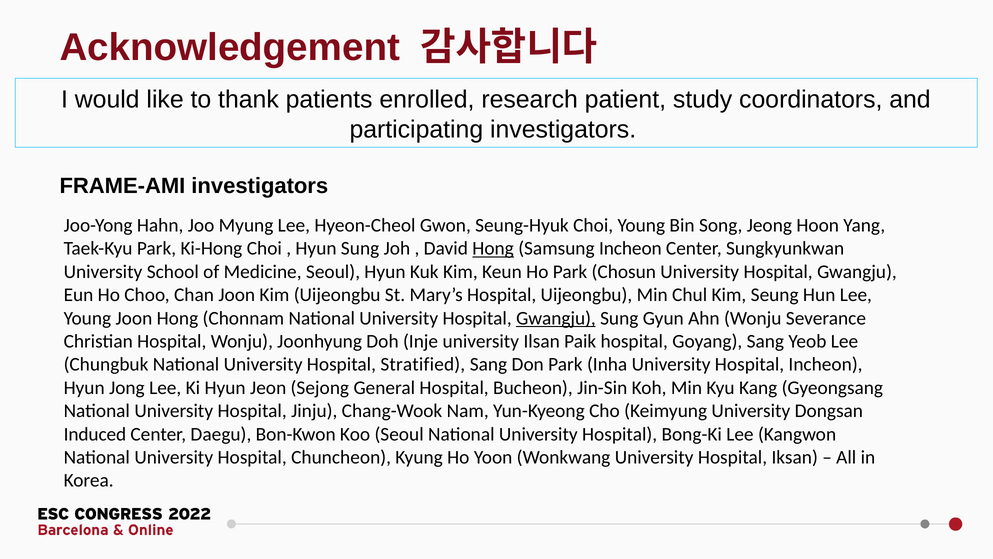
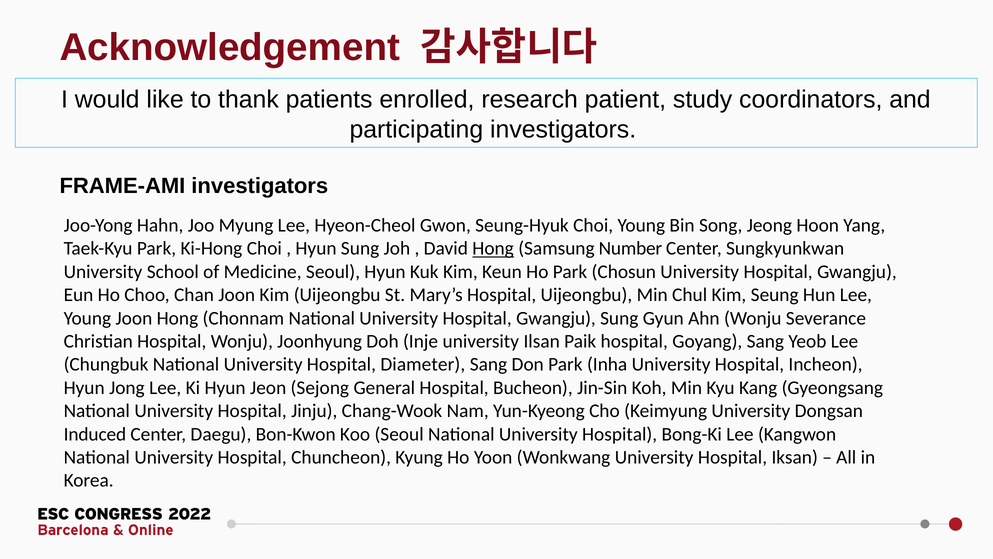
Samsung Incheon: Incheon -> Number
Gwangju at (556, 318) underline: present -> none
Stratified: Stratified -> Diameter
